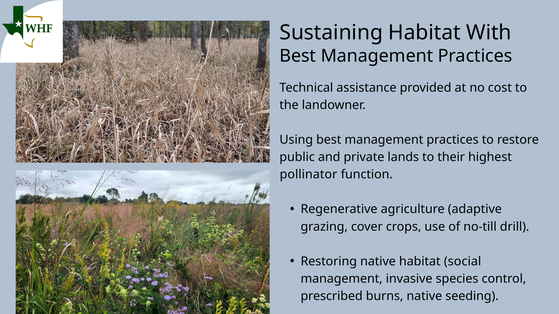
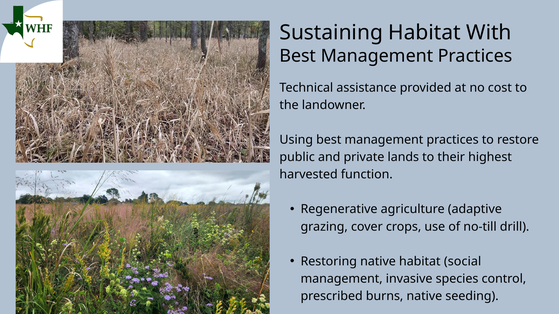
pollinator: pollinator -> harvested
